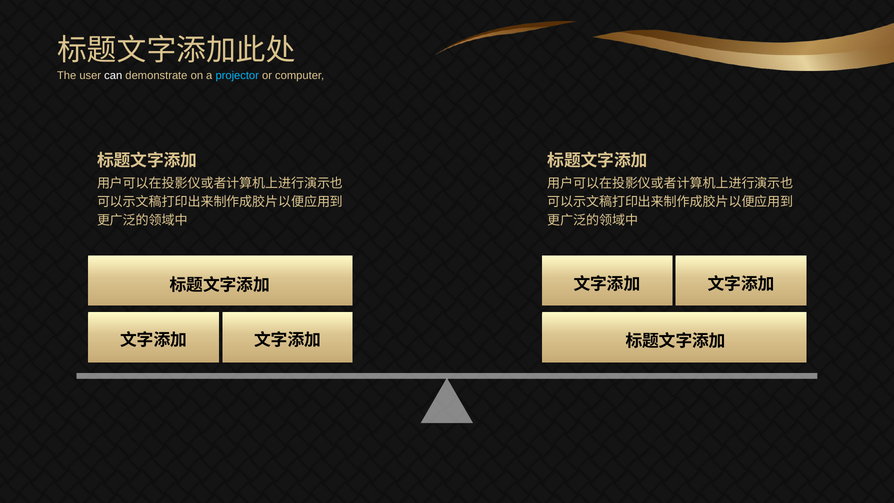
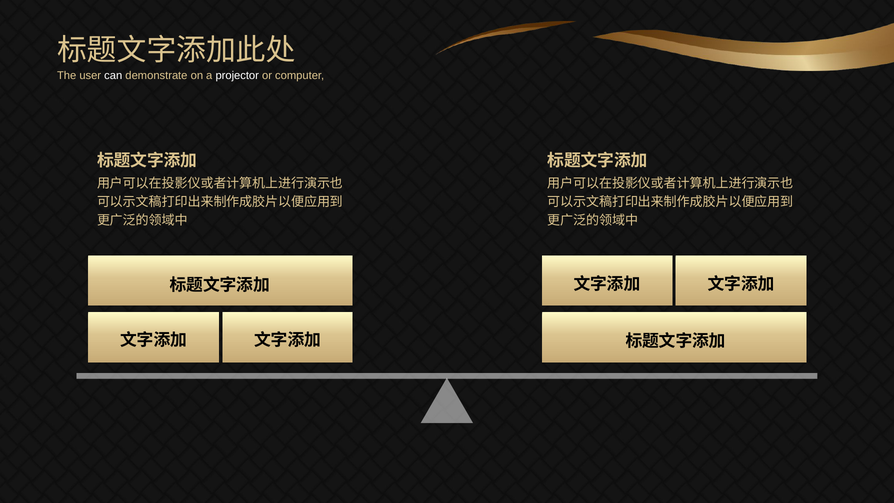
projector colour: light blue -> white
